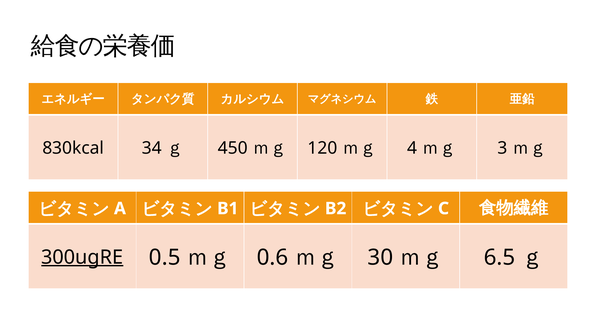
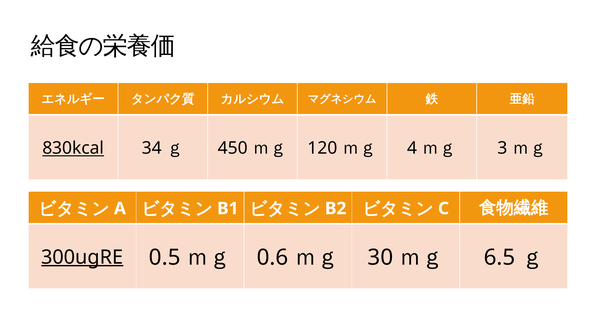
830kcal underline: none -> present
